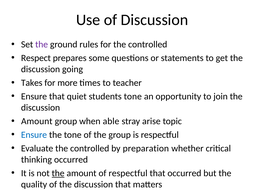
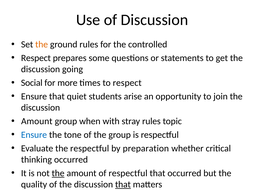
the at (42, 44) colour: purple -> orange
Takes: Takes -> Social
to teacher: teacher -> respect
students tone: tone -> arise
able: able -> with
stray arise: arise -> rules
Evaluate the controlled: controlled -> respectful
that at (123, 184) underline: none -> present
